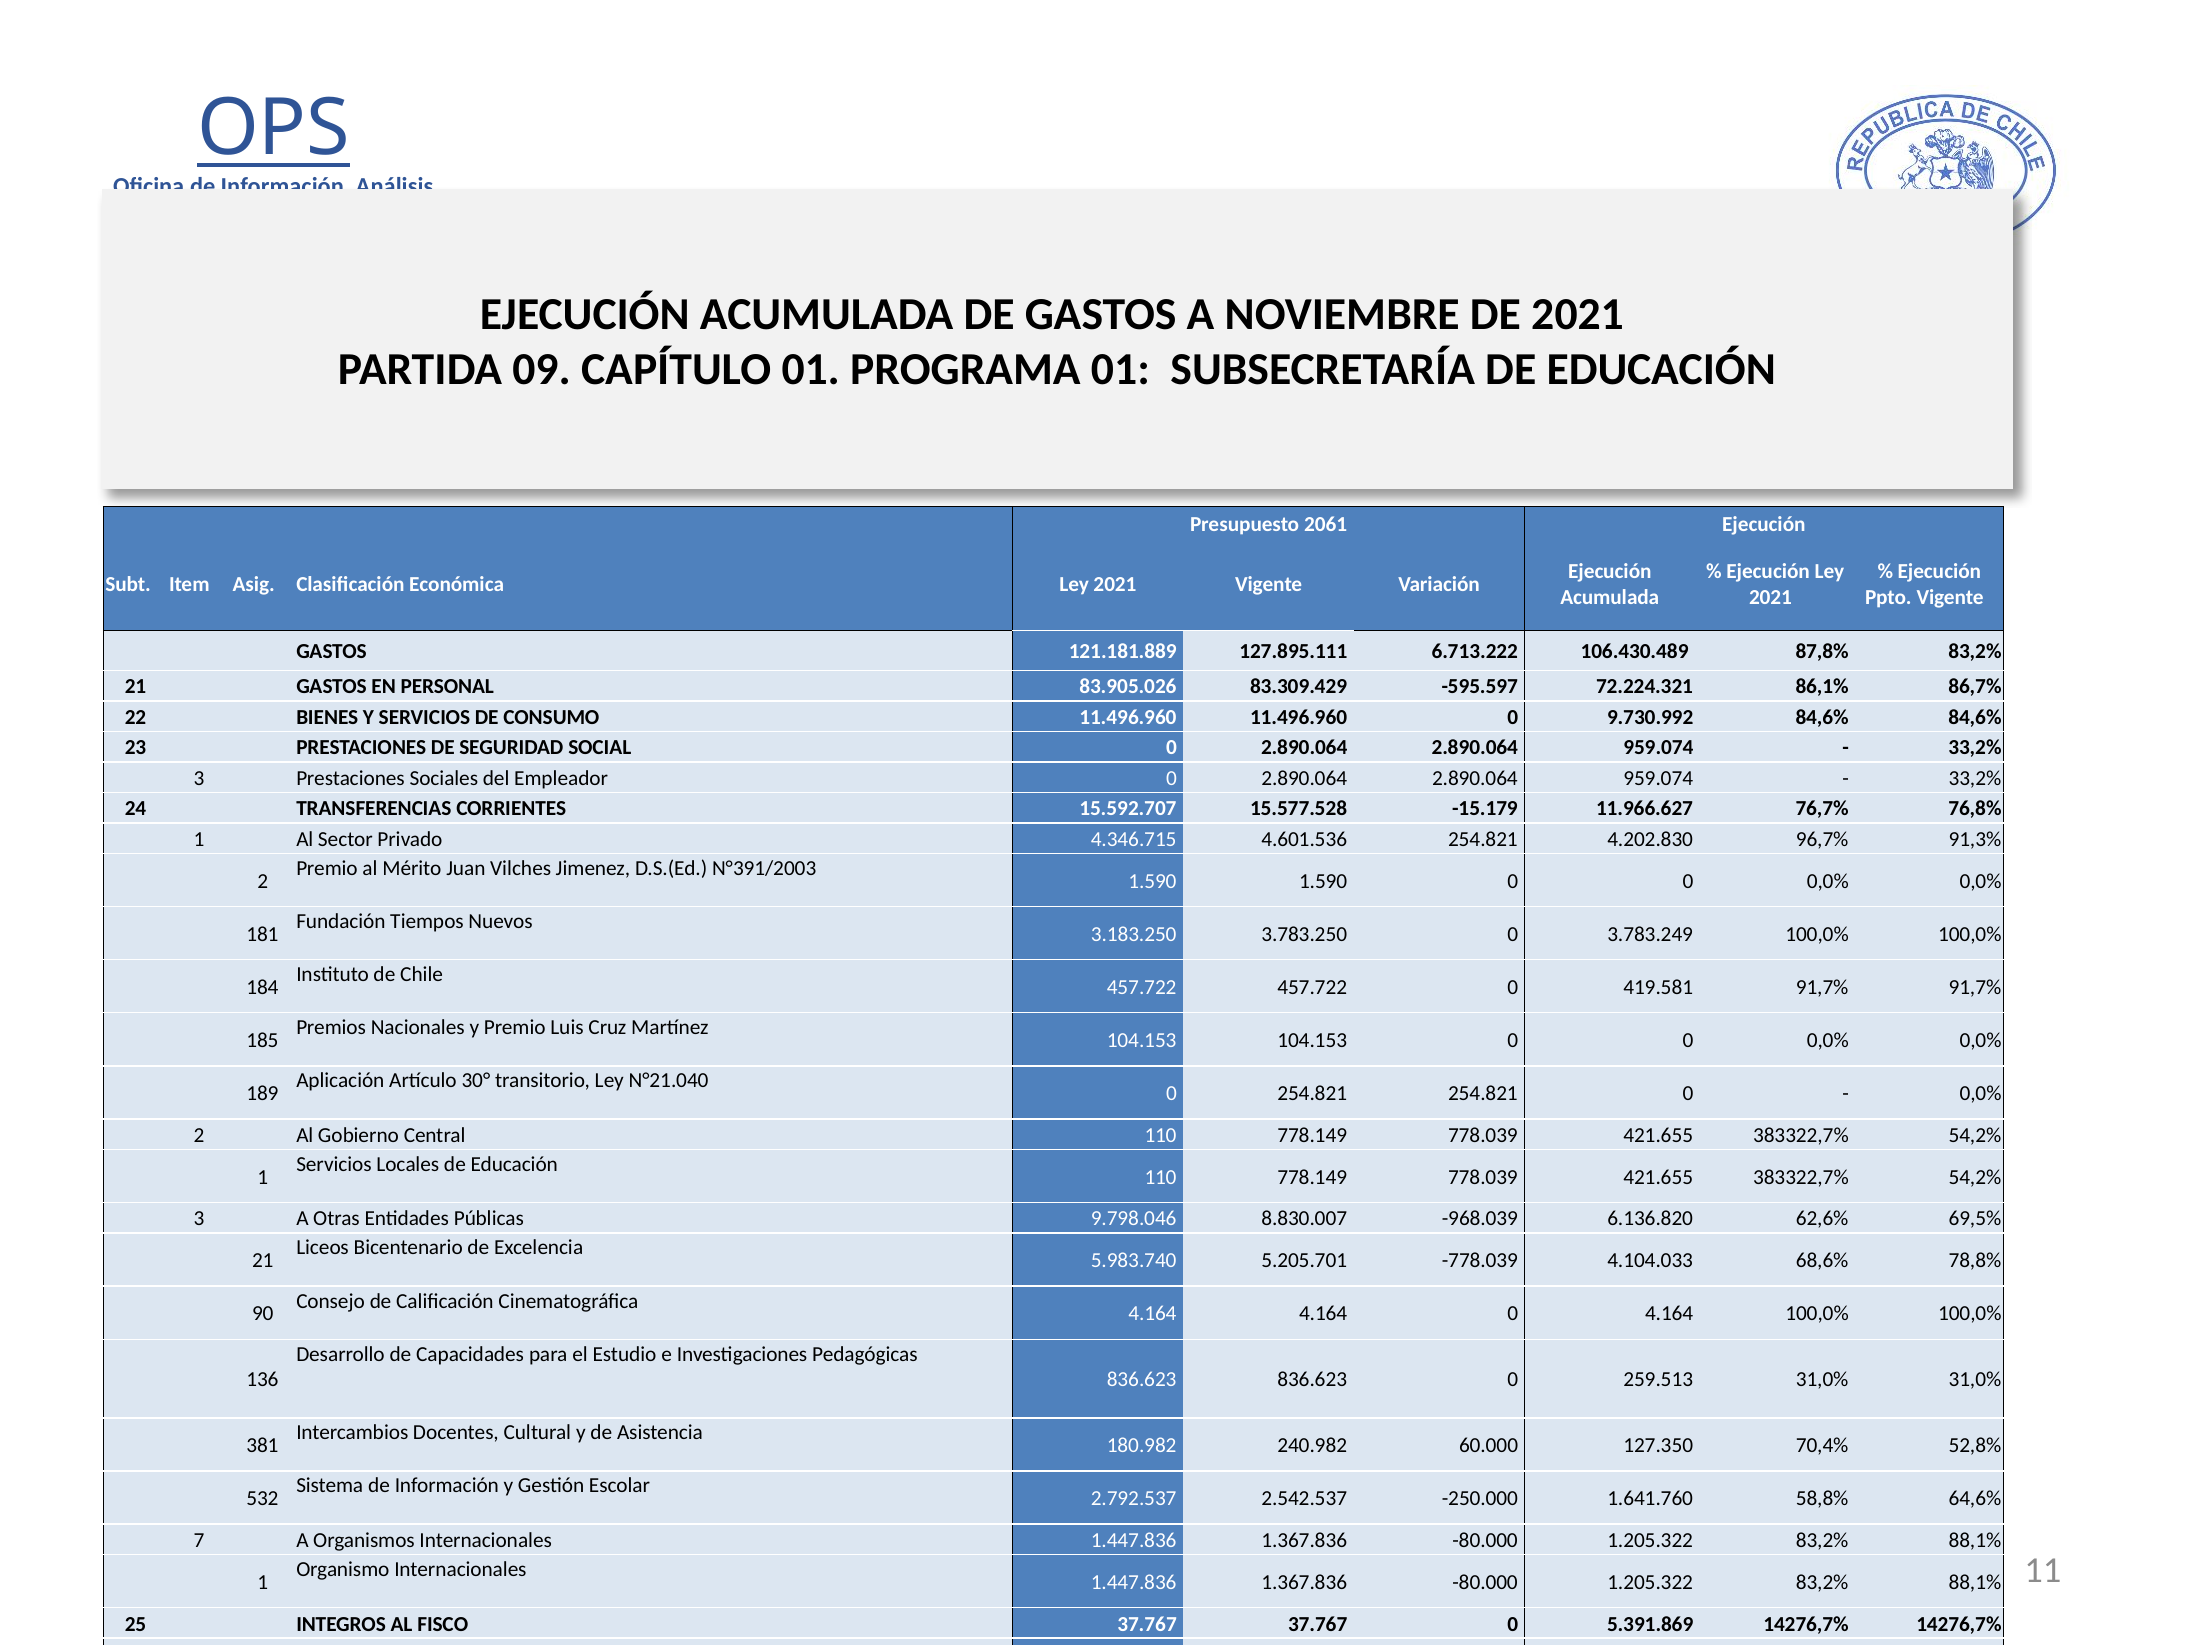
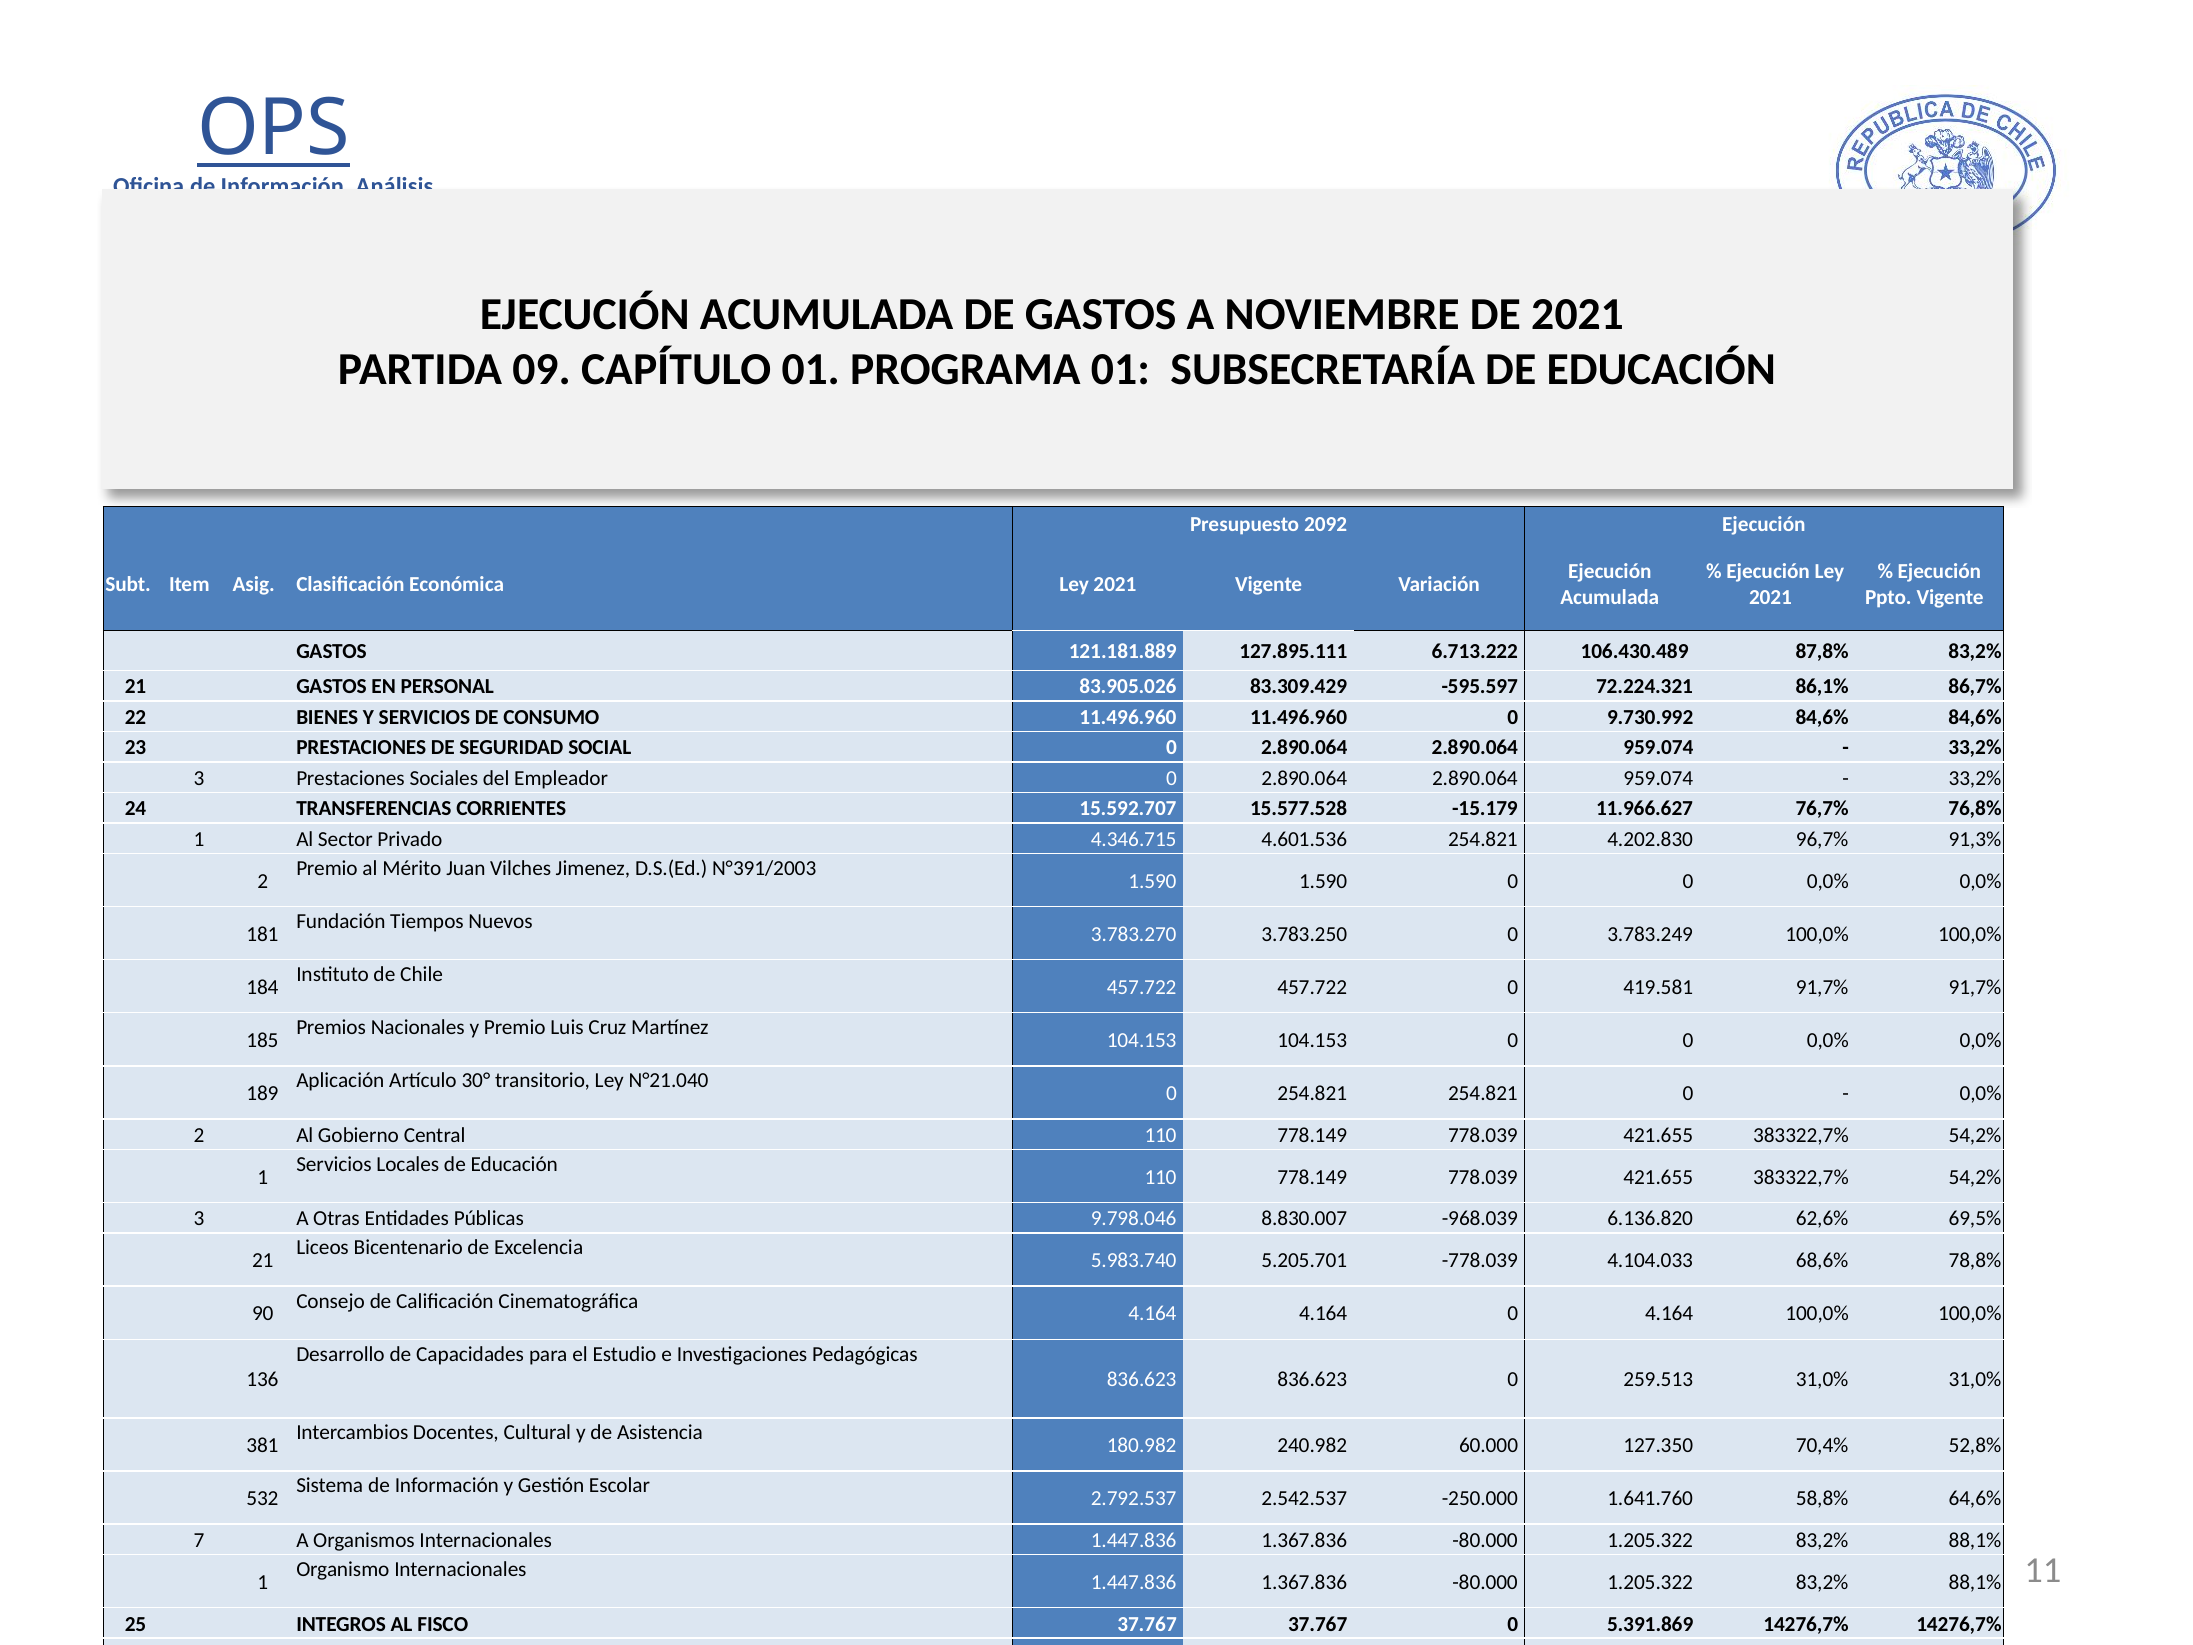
2061: 2061 -> 2092
3.183.250: 3.183.250 -> 3.783.270
